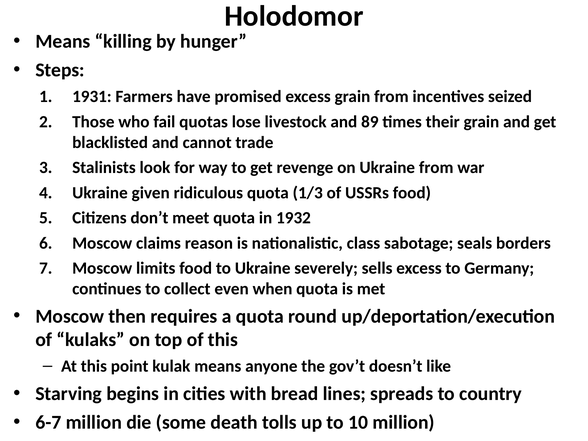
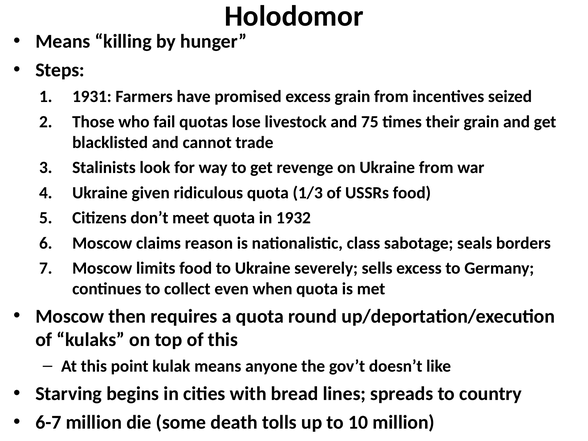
89: 89 -> 75
